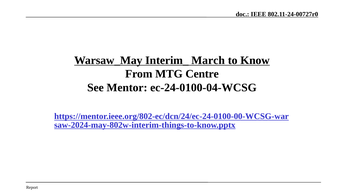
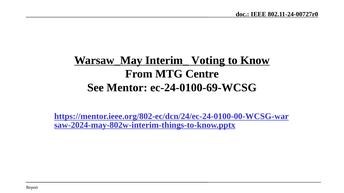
March: March -> Voting
ec-24-0100-04-WCSG: ec-24-0100-04-WCSG -> ec-24-0100-69-WCSG
